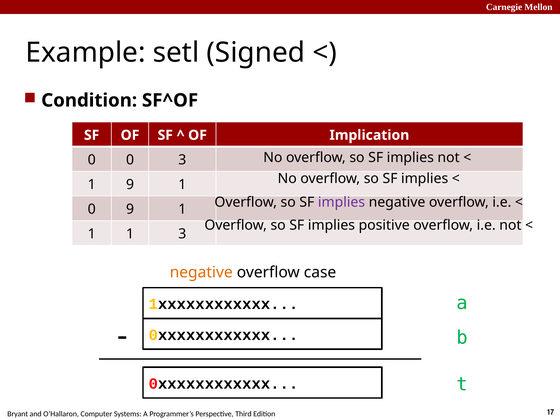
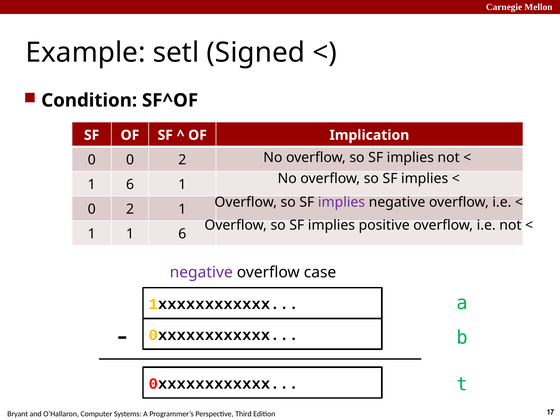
0 0 3: 3 -> 2
9 at (130, 185): 9 -> 6
9 at (130, 209): 9 -> 2
1 1 3: 3 -> 6
negative at (201, 272) colour: orange -> purple
